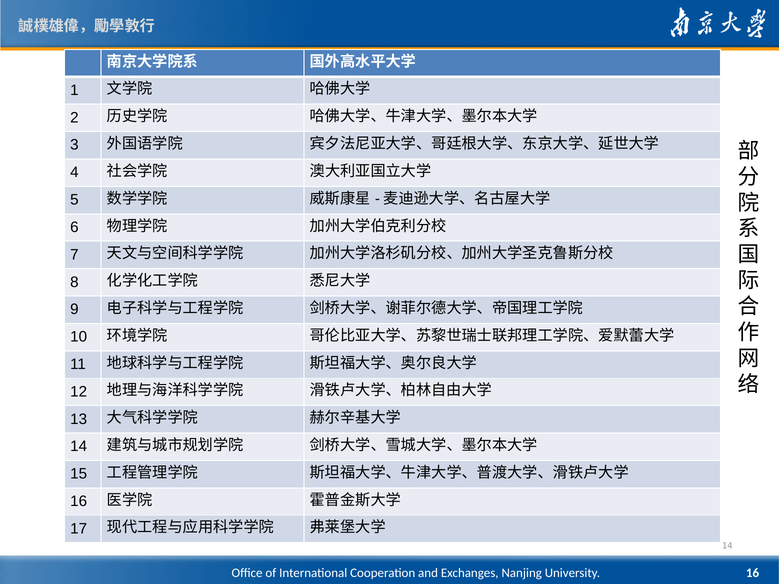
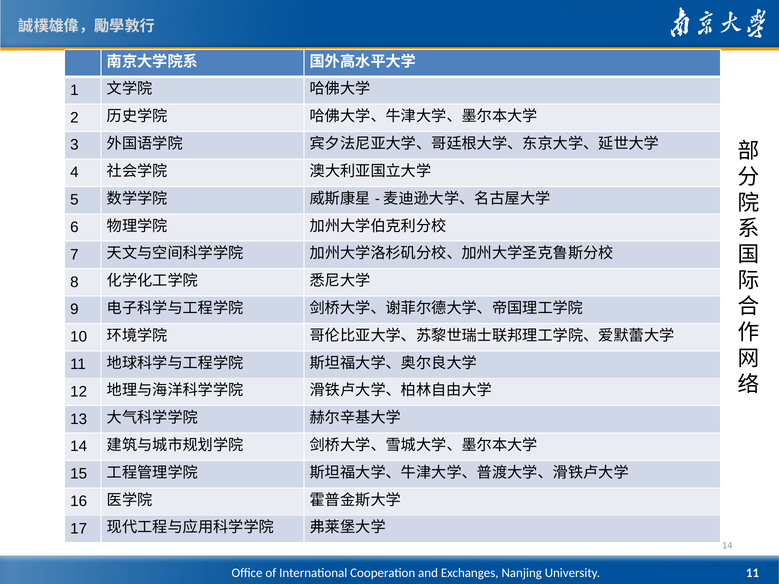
16 at (753, 573): 16 -> 11
